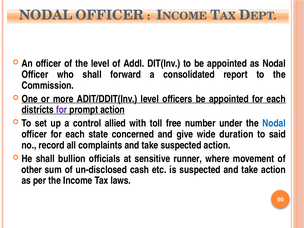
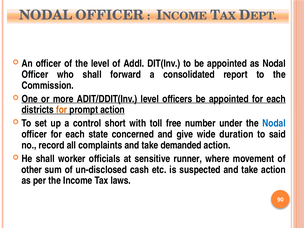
for at (62, 110) colour: purple -> orange
allied: allied -> short
take suspected: suspected -> demanded
bullion: bullion -> worker
